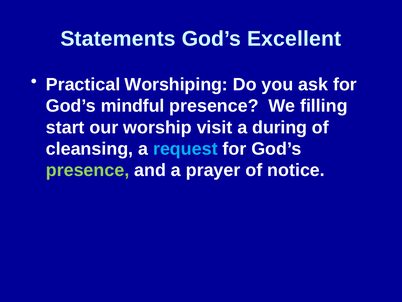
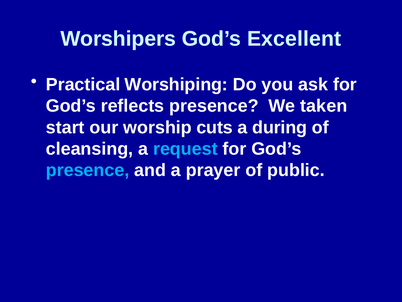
Statements: Statements -> Worshipers
mindful: mindful -> reflects
filling: filling -> taken
visit: visit -> cuts
presence at (88, 170) colour: light green -> light blue
notice: notice -> public
